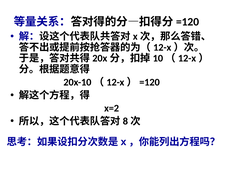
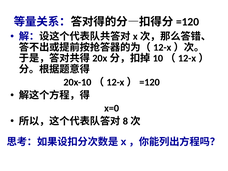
x=2: x=2 -> x=0
